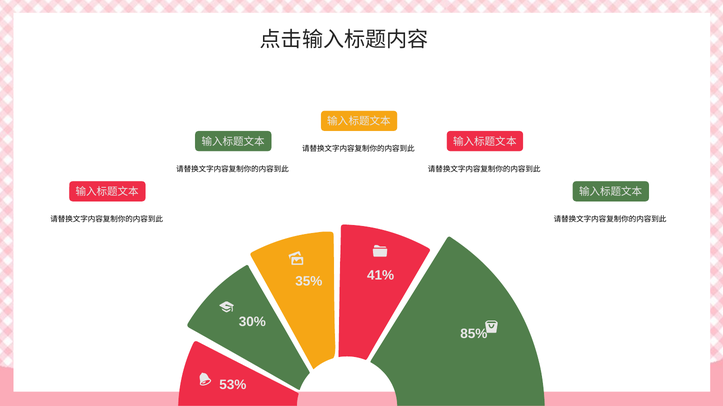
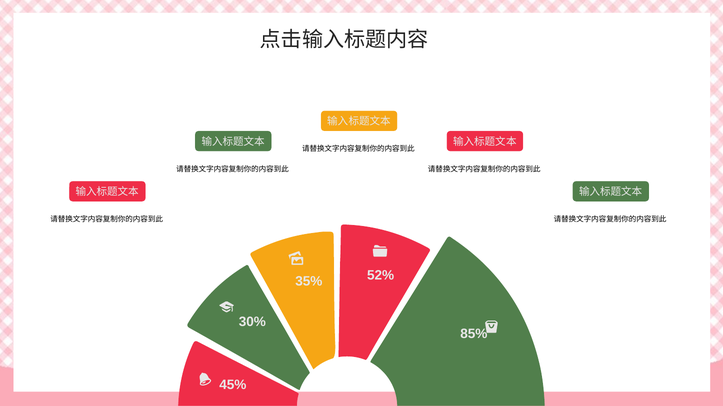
41%: 41% -> 52%
53%: 53% -> 45%
